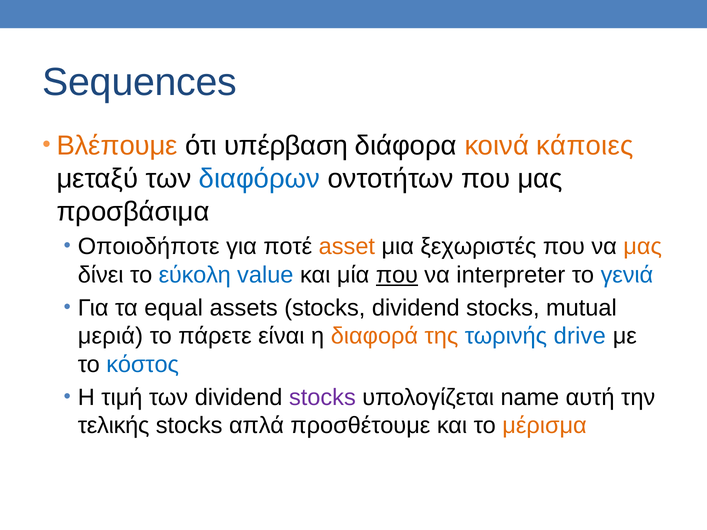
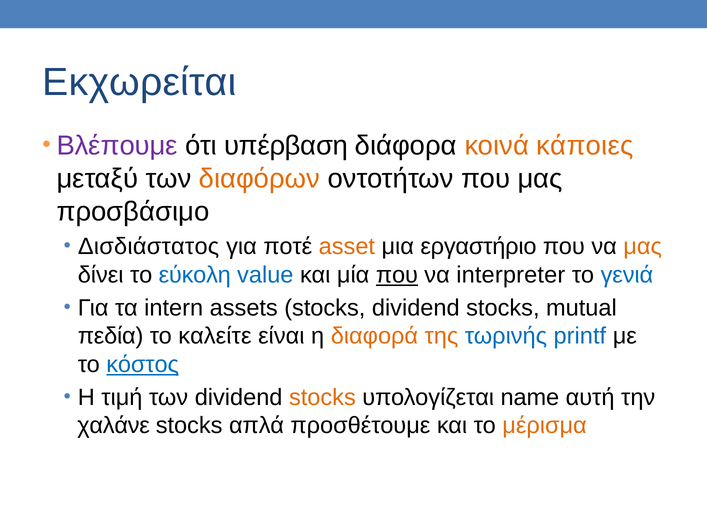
Sequences: Sequences -> Εκχωρείται
Βλέπουμε colour: orange -> purple
διαφόρων colour: blue -> orange
προσβάσιμα: προσβάσιμα -> προσβάσιμο
Οποιοδήποτε: Οποιοδήποτε -> Δισδιάστατος
ξεχωριστές: ξεχωριστές -> εργαστήριο
equal: equal -> intern
μεριά: μεριά -> πεδία
πάρετε: πάρετε -> καλείτε
drive: drive -> printf
κόστος underline: none -> present
stocks at (322, 398) colour: purple -> orange
τελικής: τελικής -> χαλάνε
